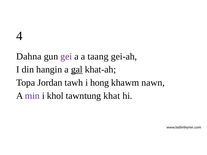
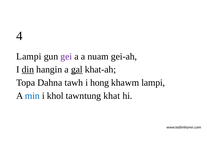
Dahna at (29, 57): Dahna -> Lampi
taang: taang -> nuam
din underline: none -> present
Jordan: Jordan -> Dahna
khawm nawn: nawn -> lampi
min colour: purple -> blue
